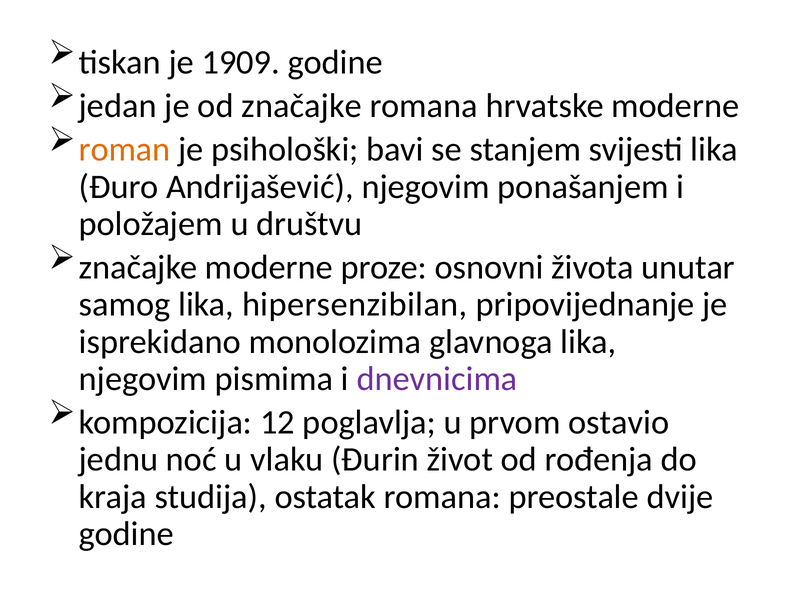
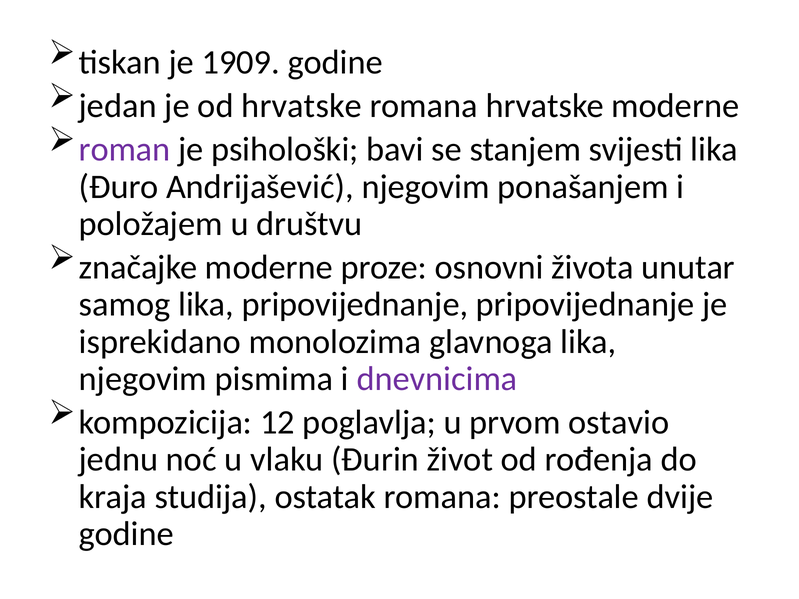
od značajke: značajke -> hrvatske
roman colour: orange -> purple
lika hipersenzibilan: hipersenzibilan -> pripovijednanje
